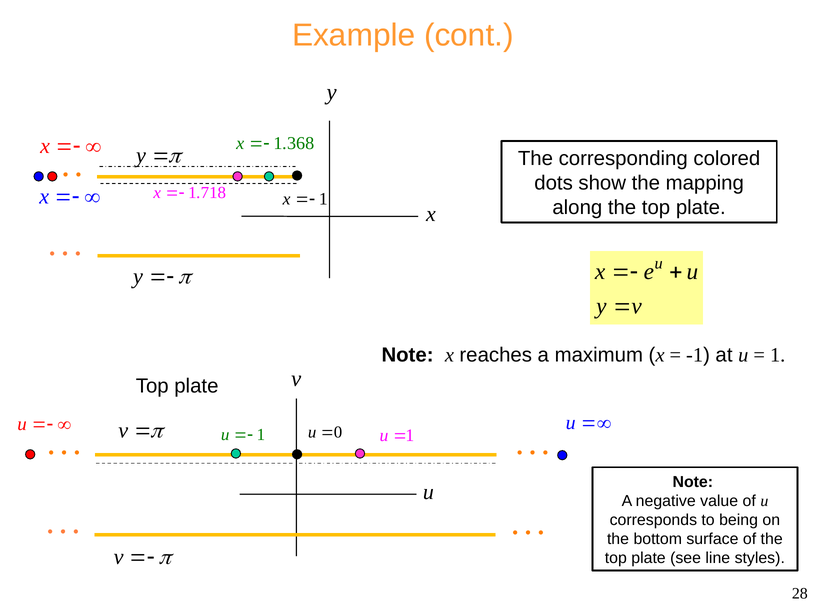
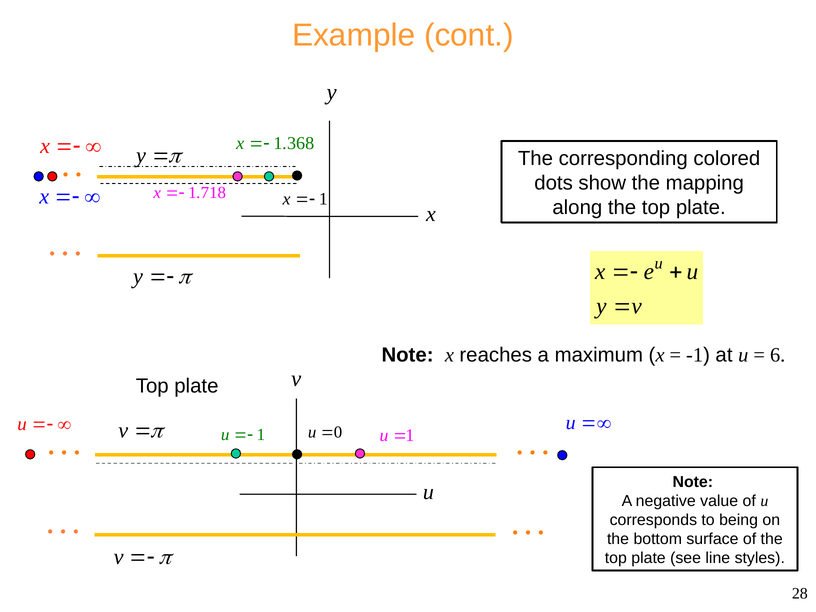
1 at (778, 355): 1 -> 6
